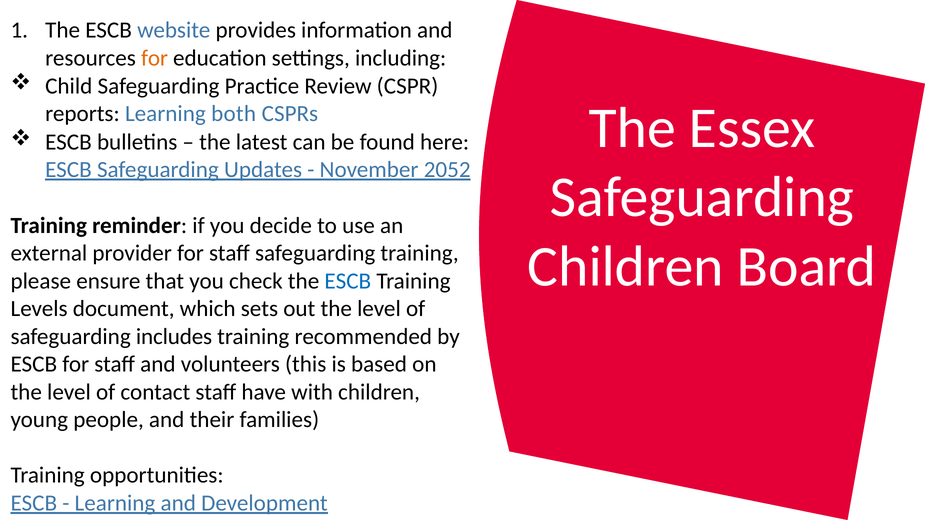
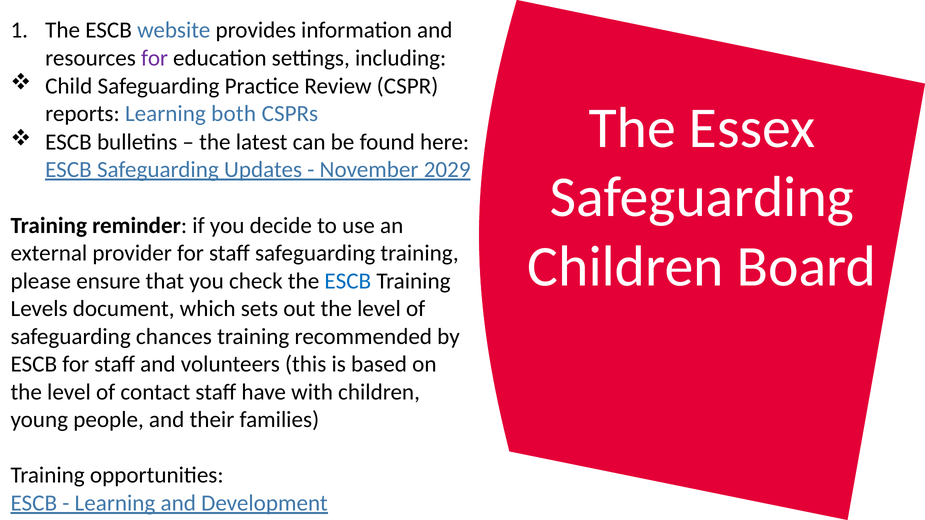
for at (155, 58) colour: orange -> purple
2052: 2052 -> 2029
includes: includes -> chances
